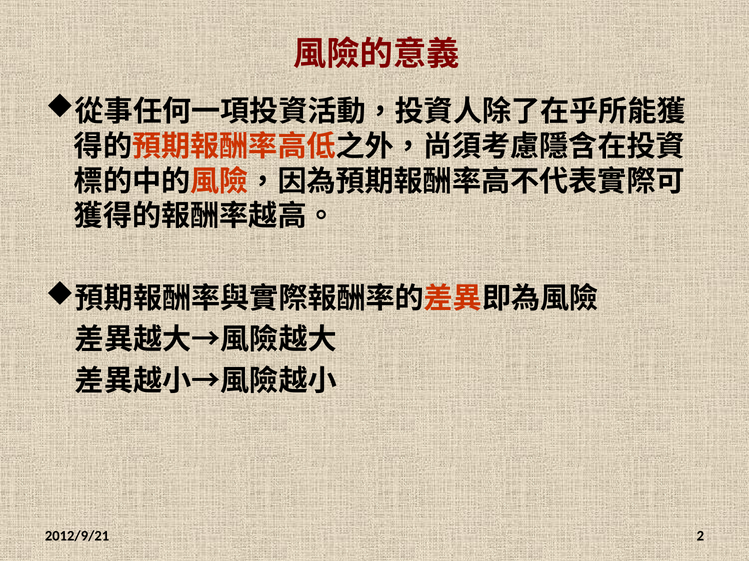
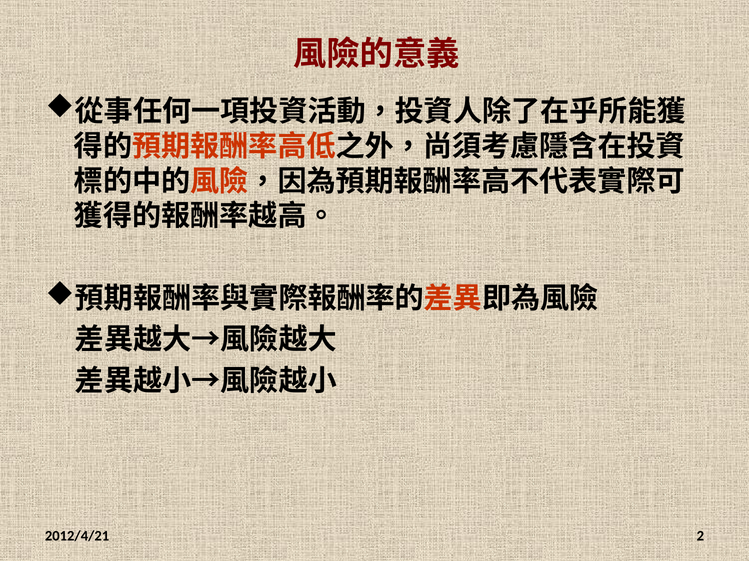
2012/9/21: 2012/9/21 -> 2012/4/21
